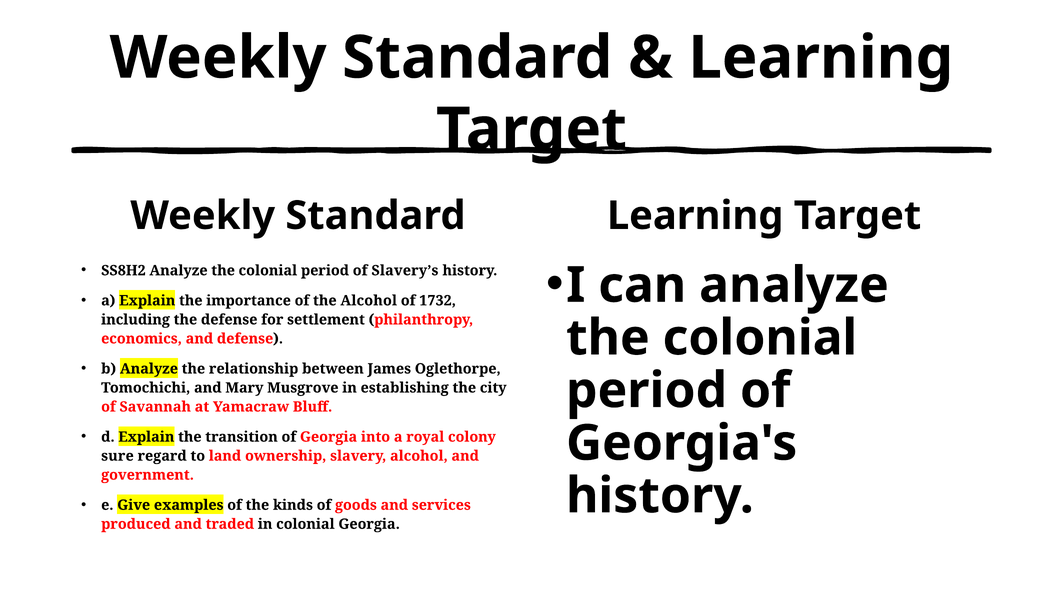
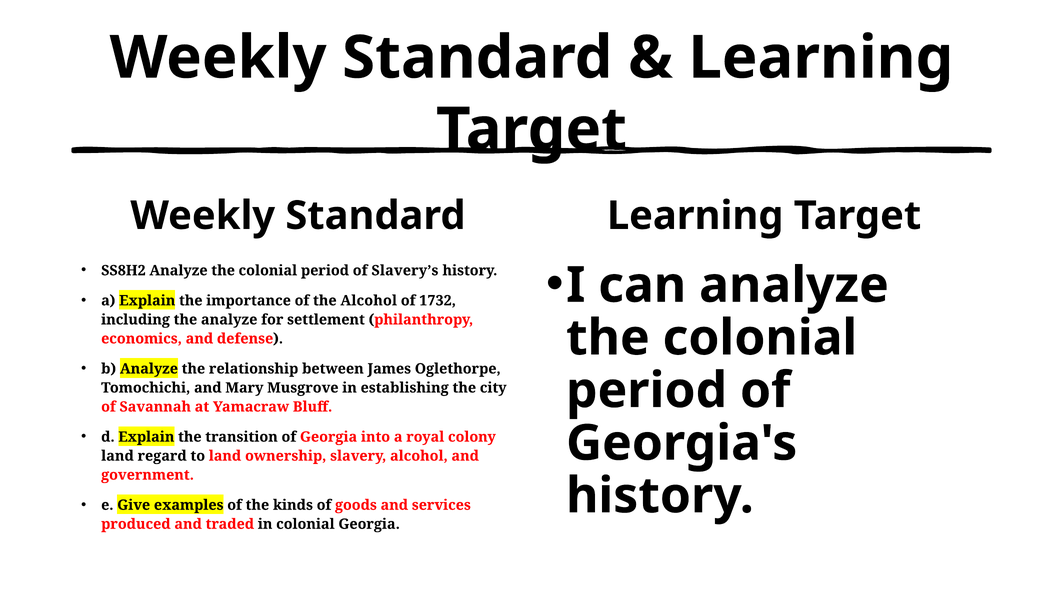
the defense: defense -> analyze
sure at (117, 456): sure -> land
